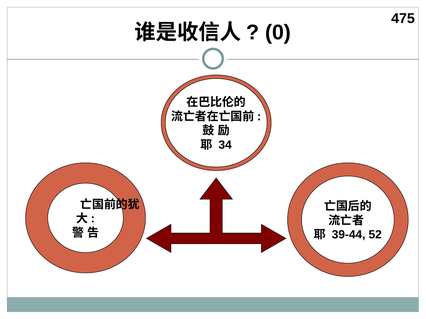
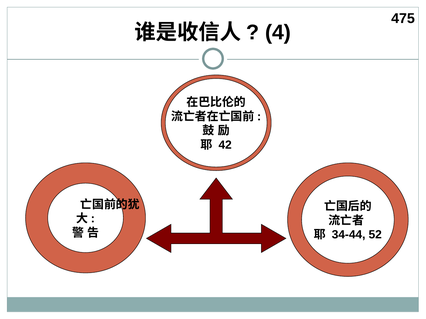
0: 0 -> 4
34: 34 -> 42
39-44: 39-44 -> 34-44
